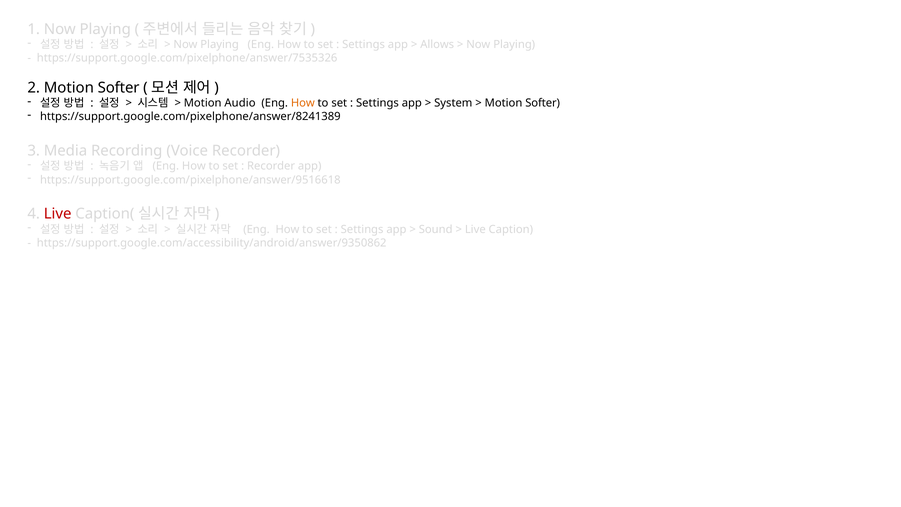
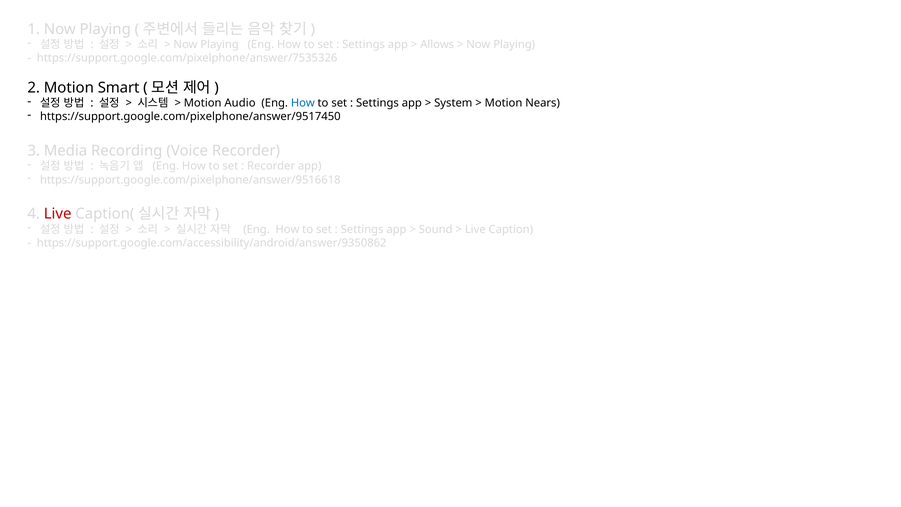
2 Motion Softer: Softer -> Smart
How at (303, 103) colour: orange -> blue
Softer at (543, 103): Softer -> Nears
https://support.google.com/pixelphone/answer/8241389: https://support.google.com/pixelphone/answer/8241389 -> https://support.google.com/pixelphone/answer/9517450
